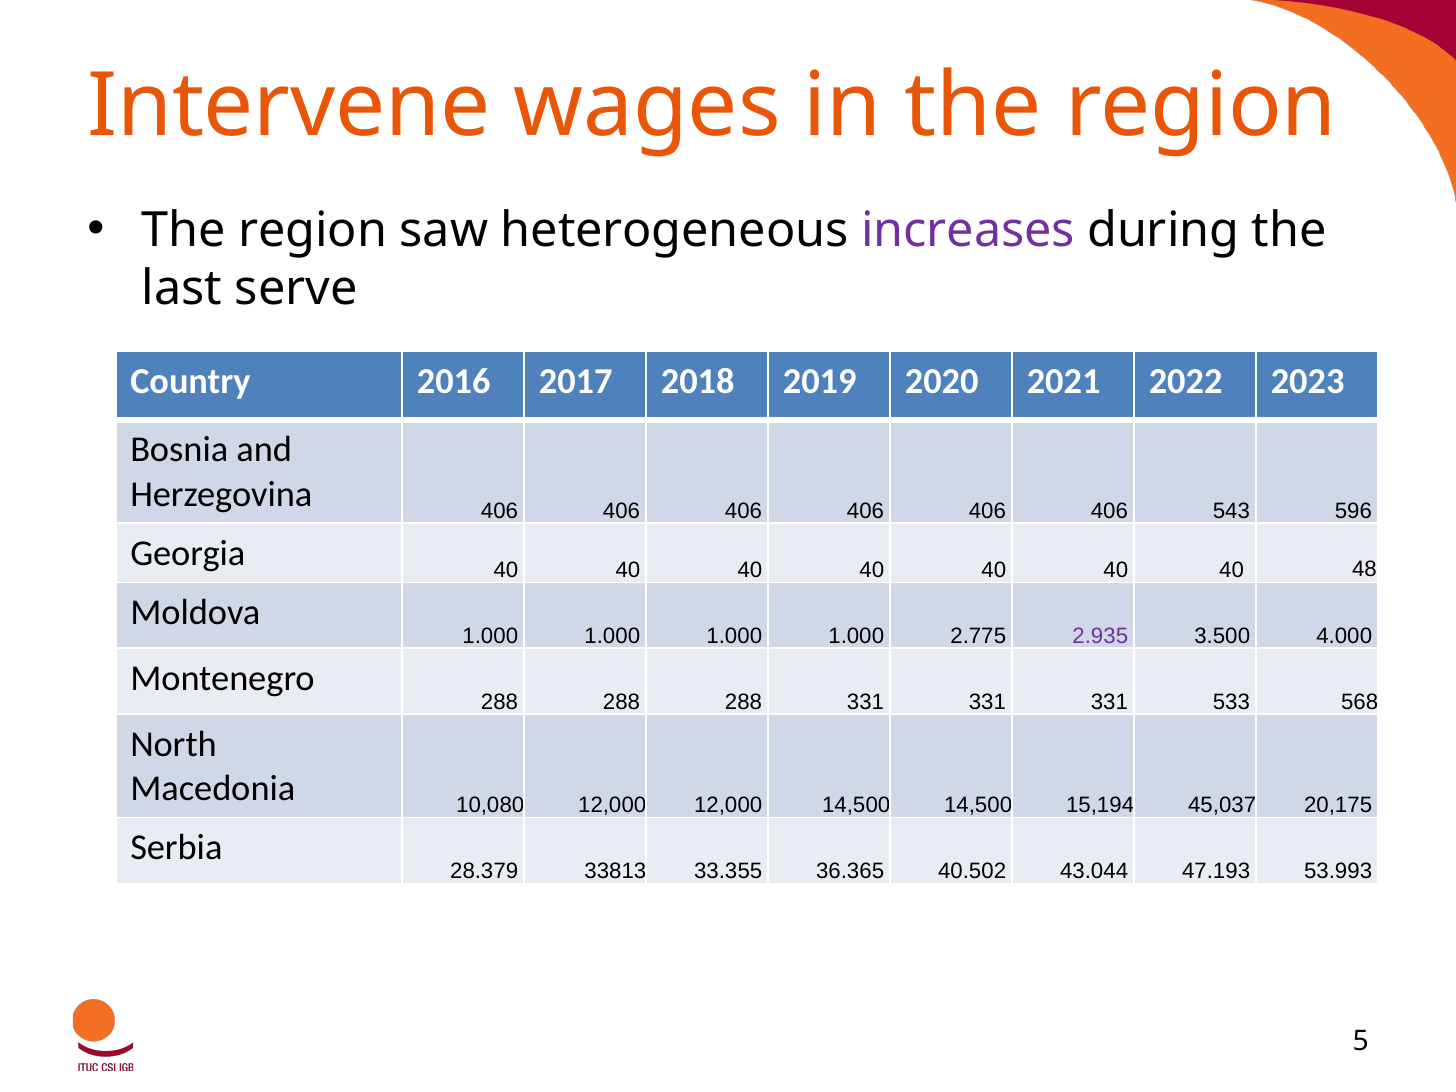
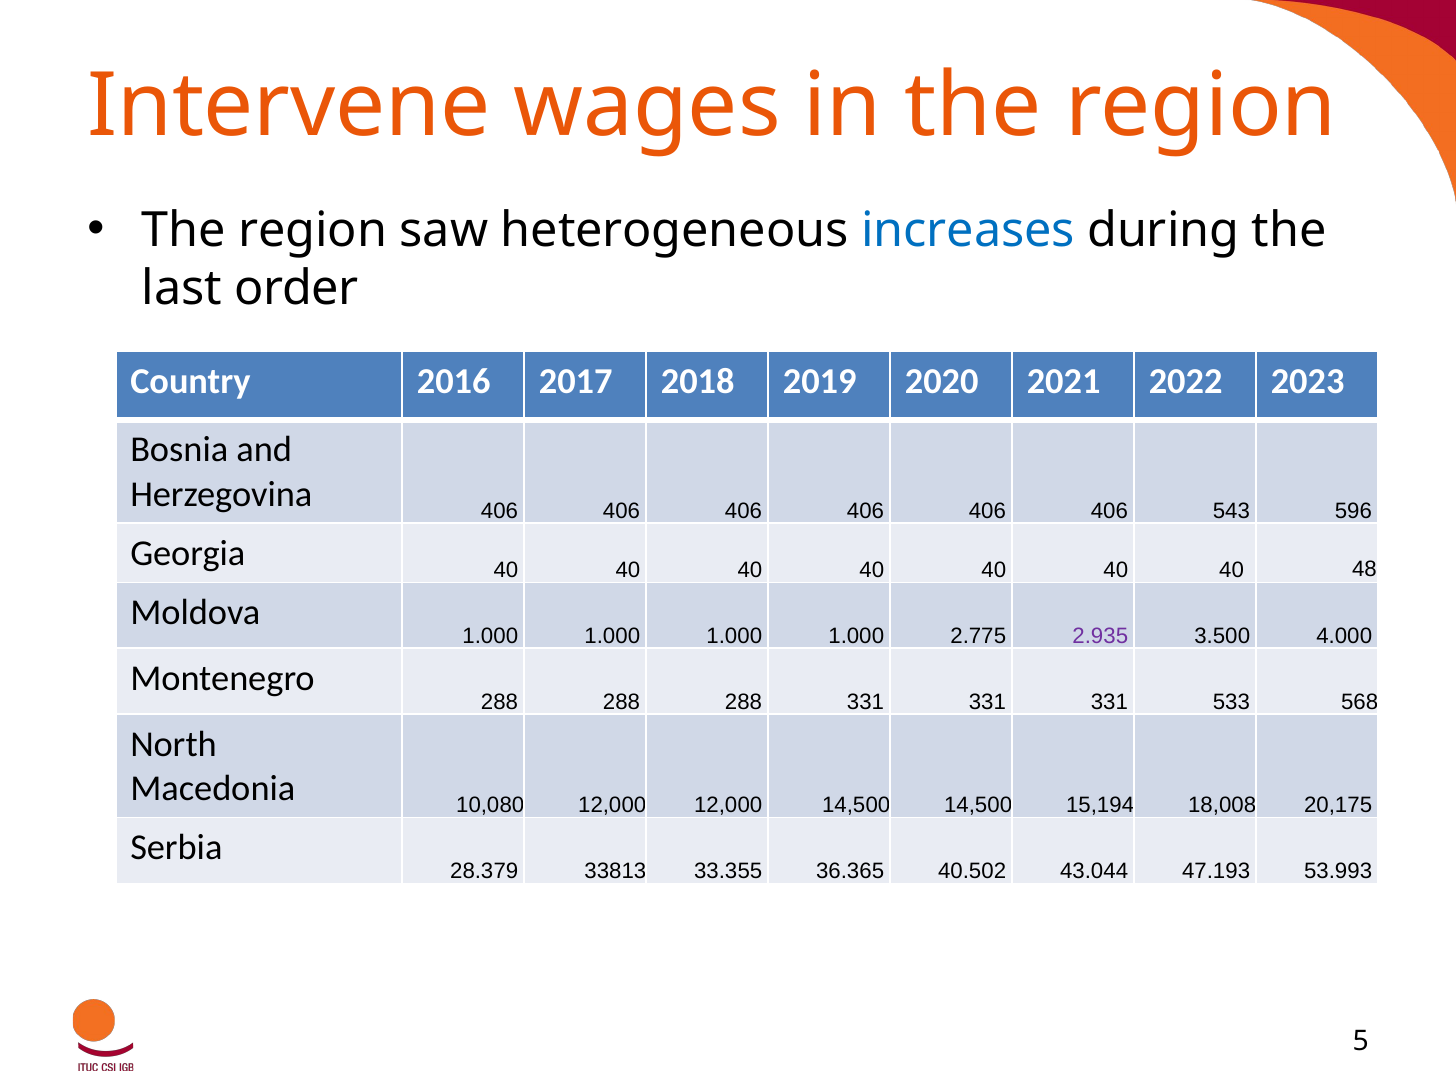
increases colour: purple -> blue
serve: serve -> order
45,037: 45,037 -> 18,008
